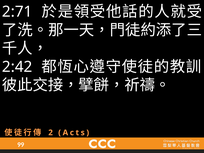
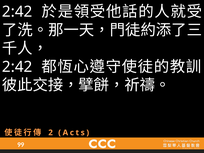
2:71 at (17, 12): 2:71 -> 2:42
